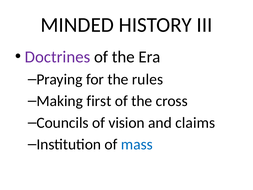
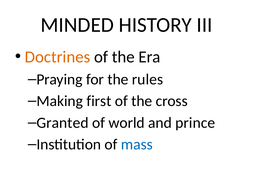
Doctrines colour: purple -> orange
Councils: Councils -> Granted
vision: vision -> world
claims: claims -> prince
